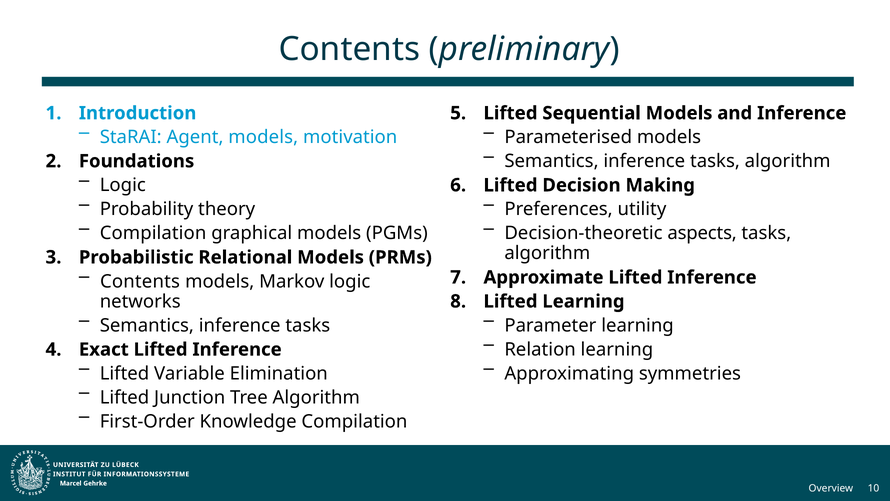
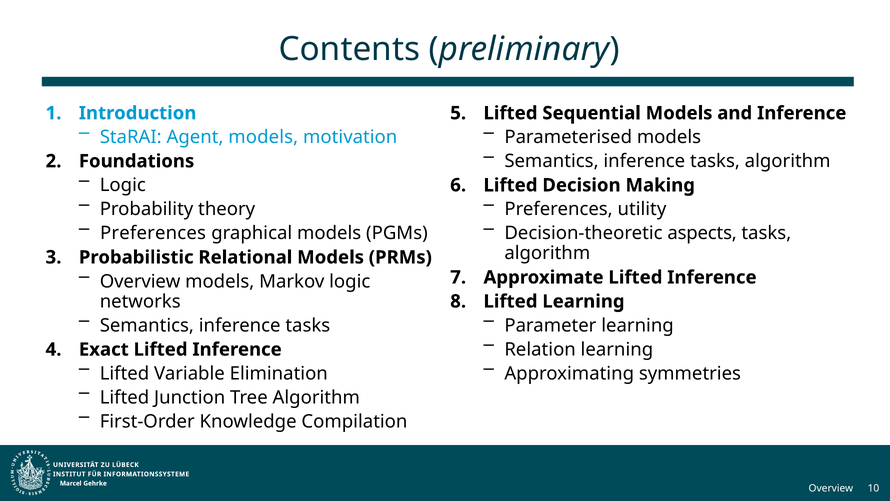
Compilation at (153, 233): Compilation -> Preferences
Contents at (140, 281): Contents -> Overview
